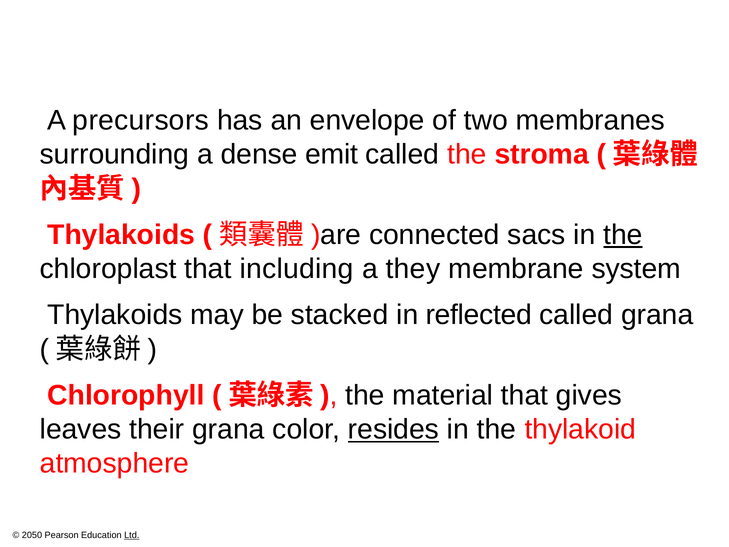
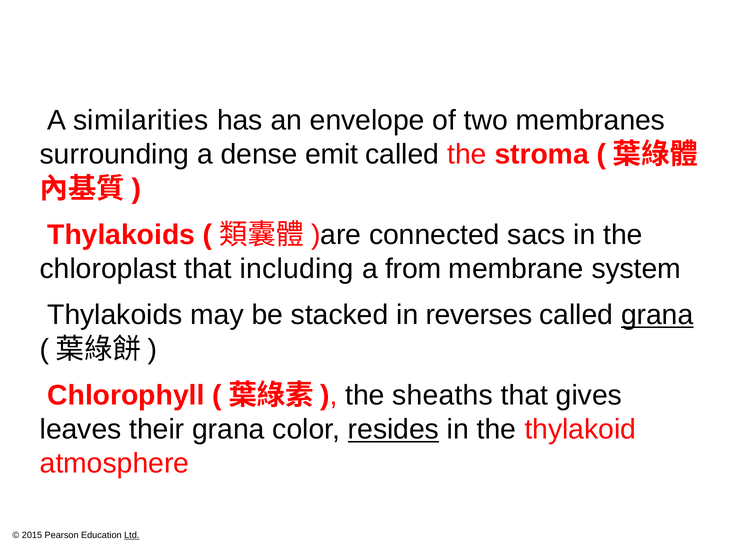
precursors: precursors -> similarities
the at (623, 235) underline: present -> none
they: they -> from
reflected: reflected -> reverses
grana at (657, 315) underline: none -> present
material: material -> sheaths
2050: 2050 -> 2015
